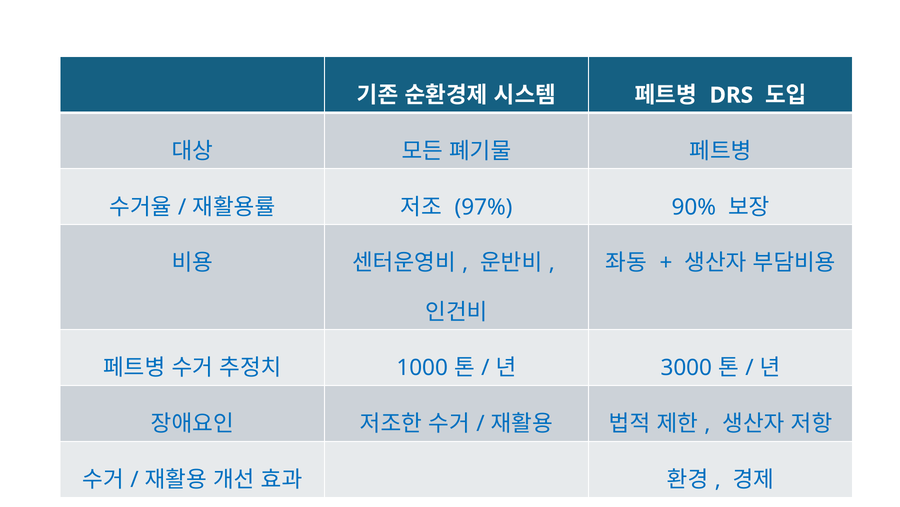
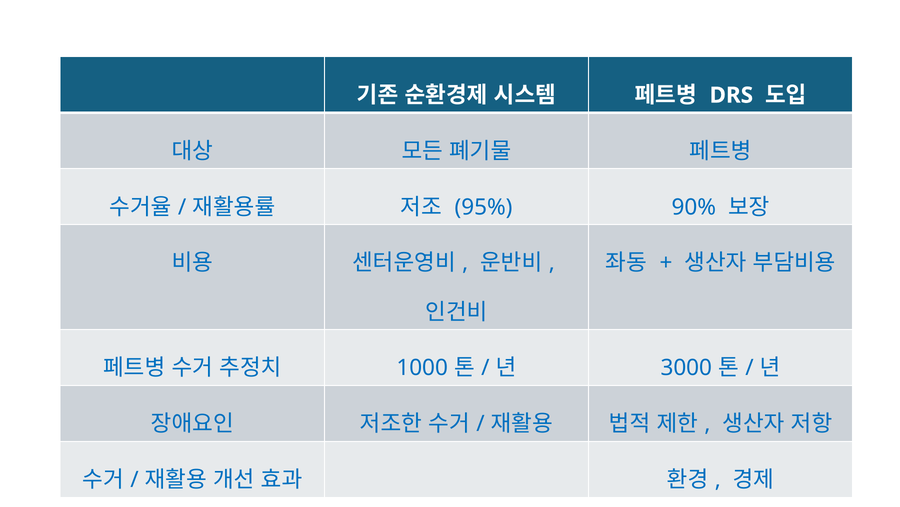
97%: 97% -> 95%
